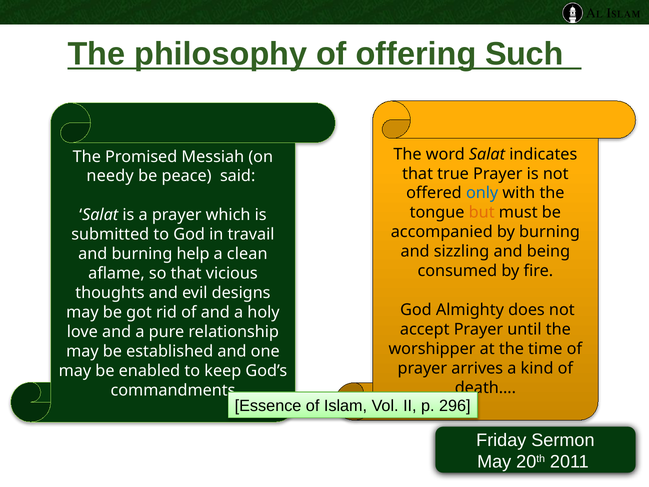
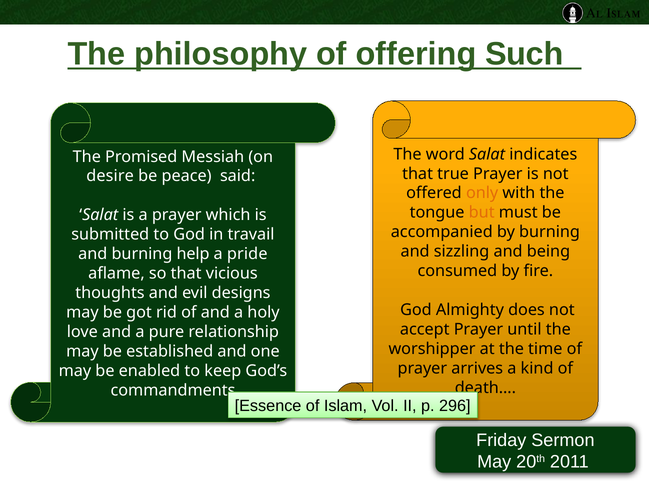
needy: needy -> desire
only colour: blue -> orange
clean: clean -> pride
